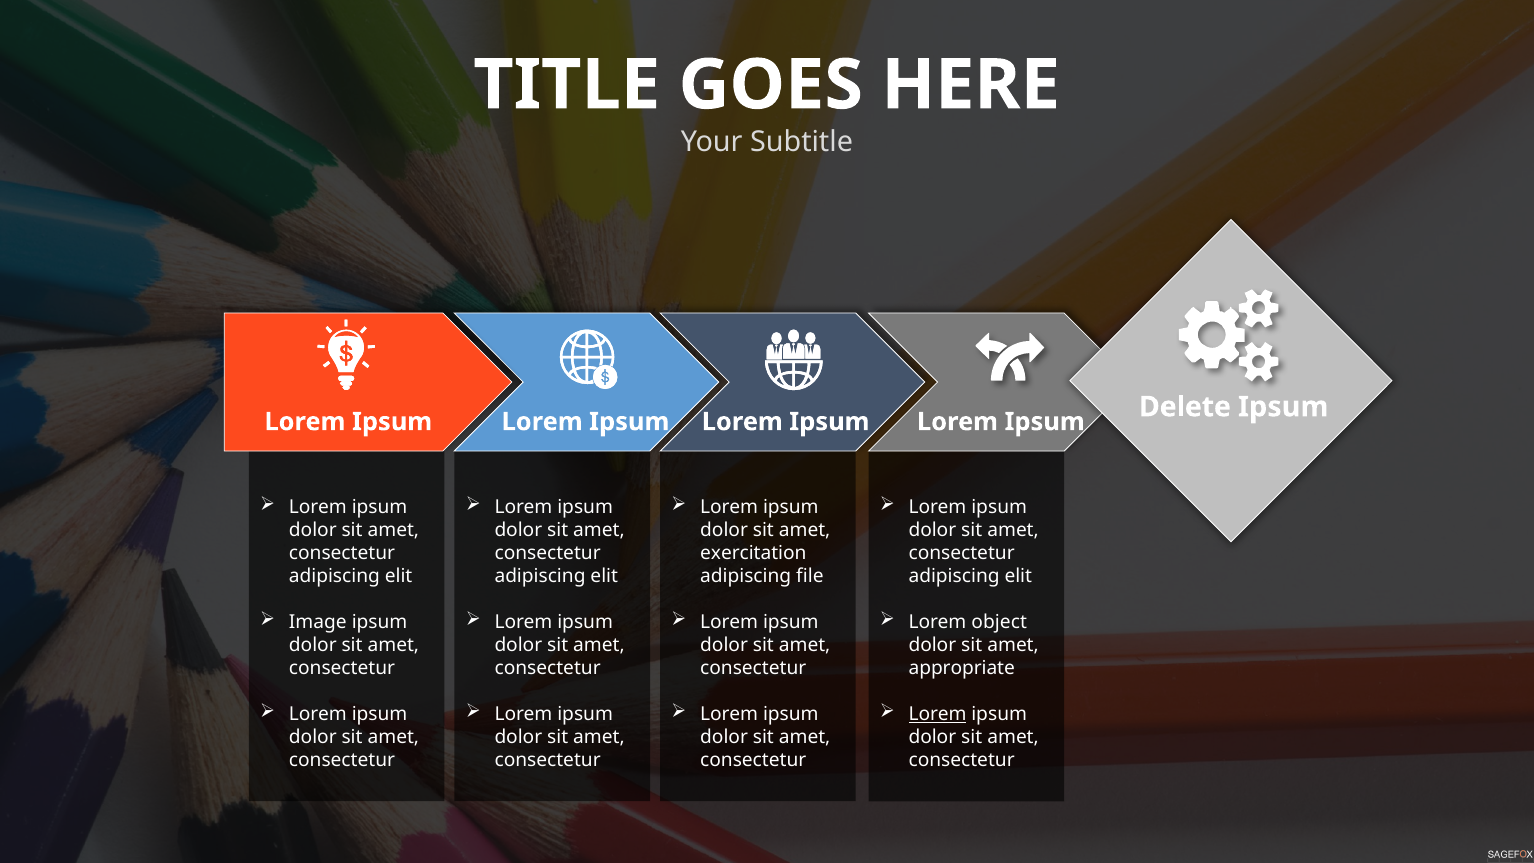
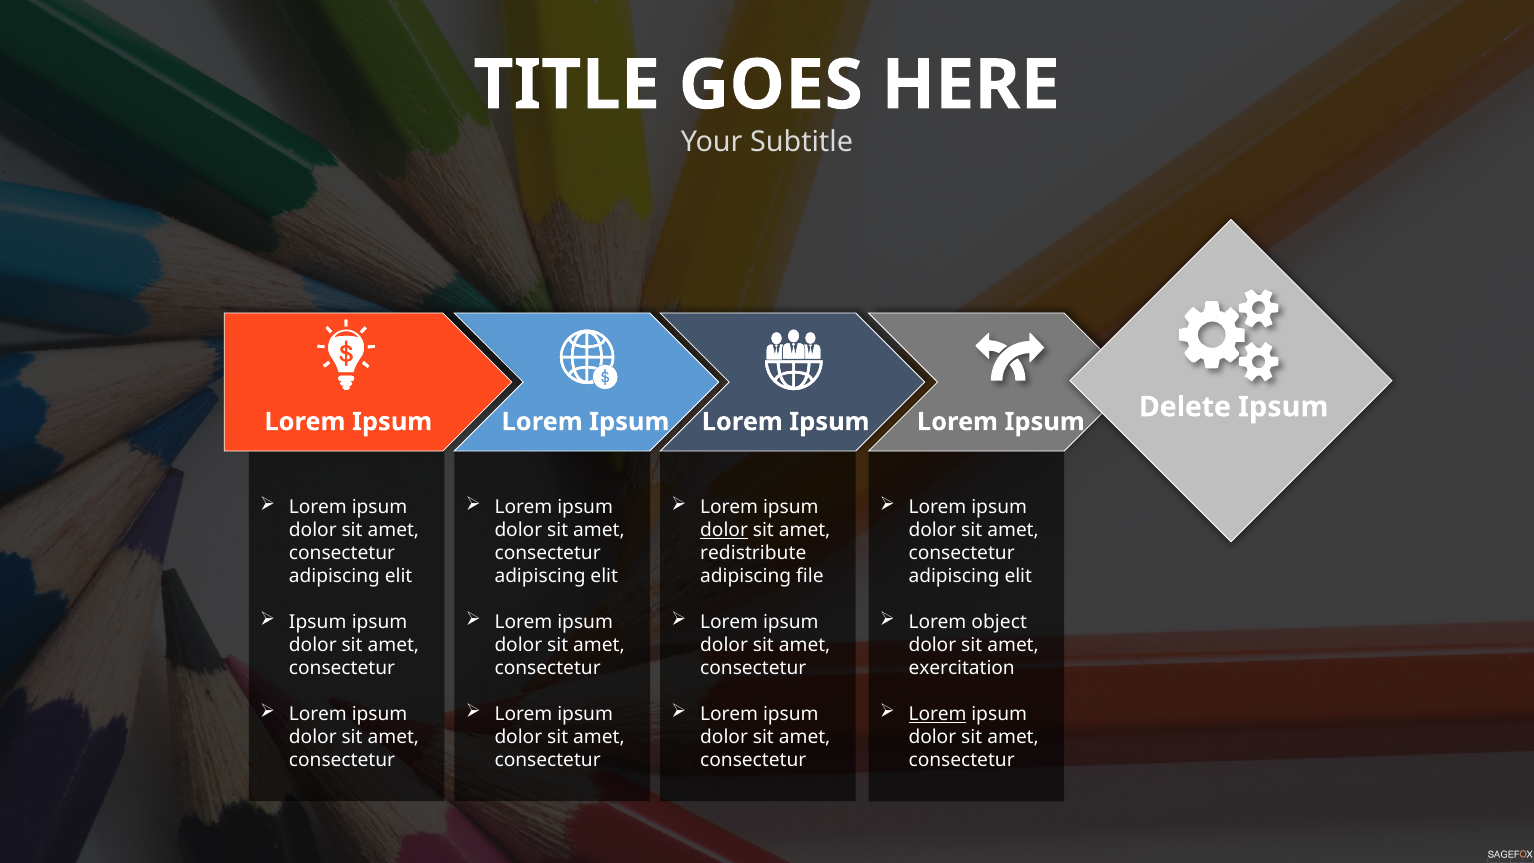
dolor at (724, 530) underline: none -> present
exercitation: exercitation -> redistribute
Image at (318, 622): Image -> Ipsum
appropriate: appropriate -> exercitation
